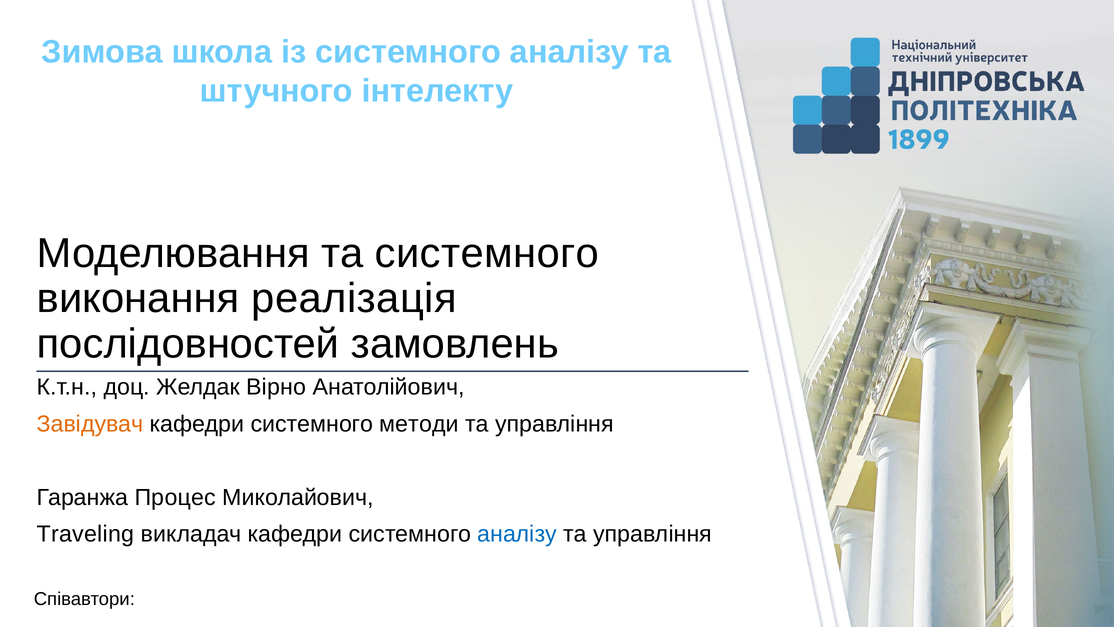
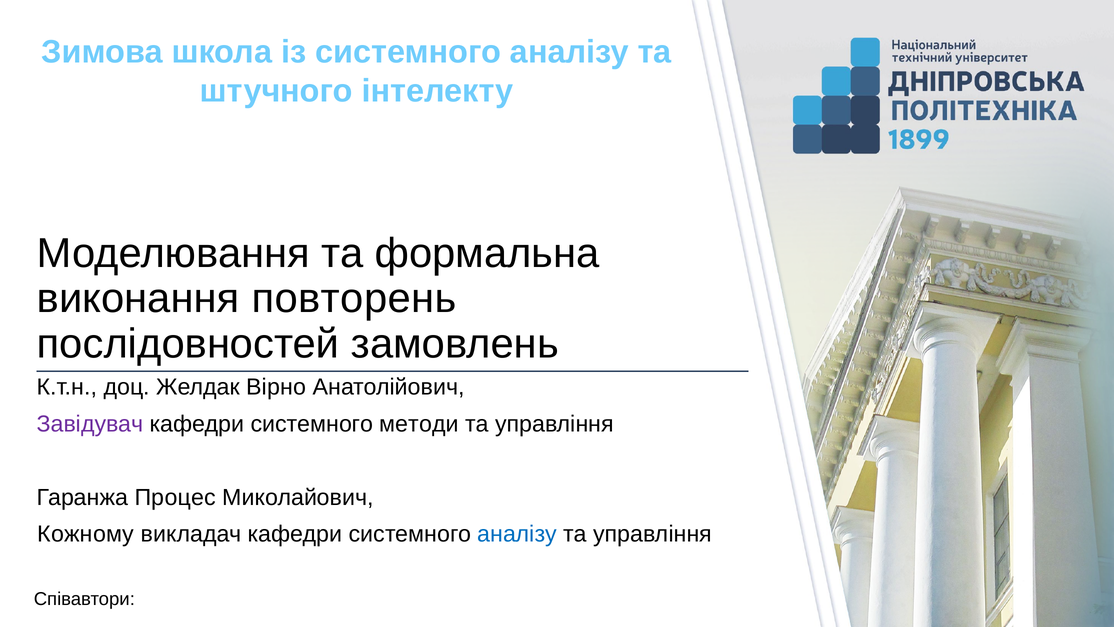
та системного: системного -> формальна
реалізація: реалізація -> повторень
Завідувач colour: orange -> purple
Traveling: Traveling -> Кожному
